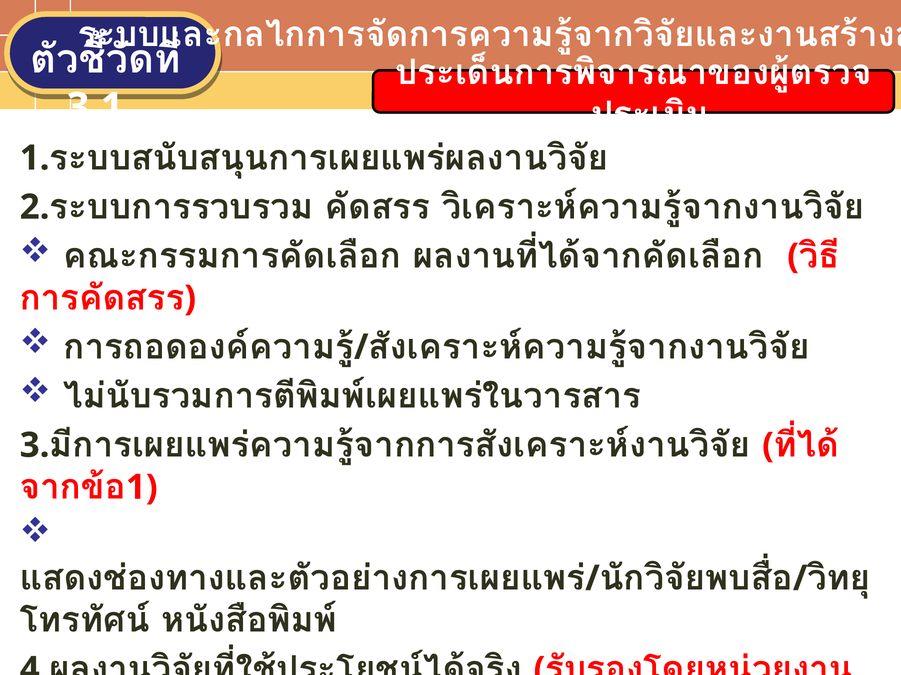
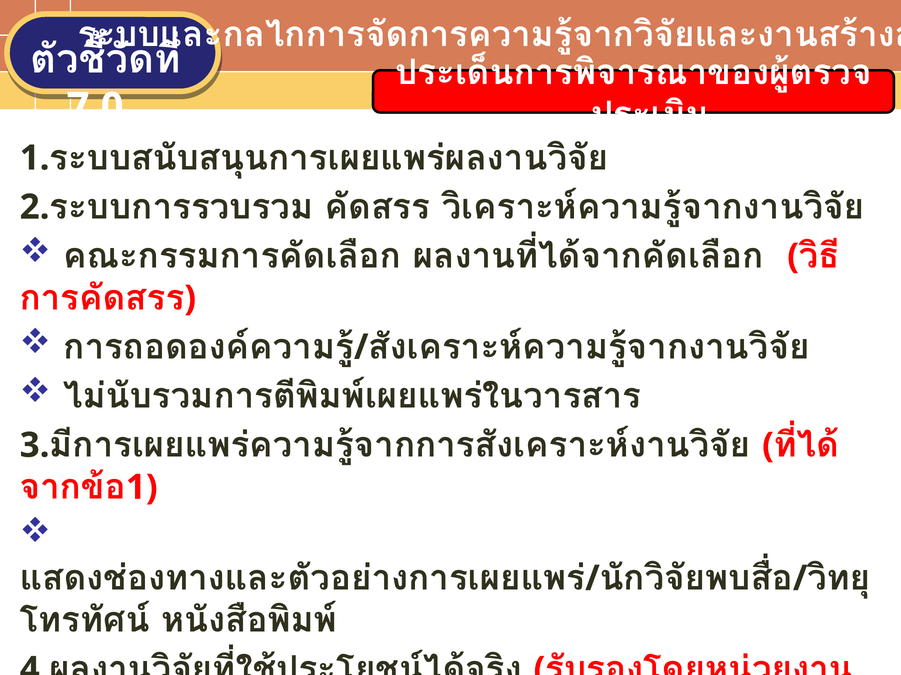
3.1: 3.1 -> 7.0
